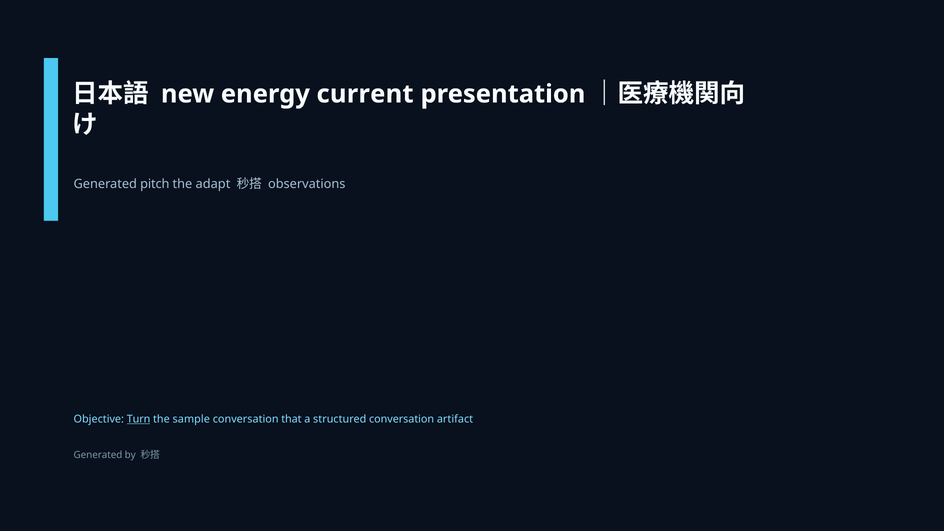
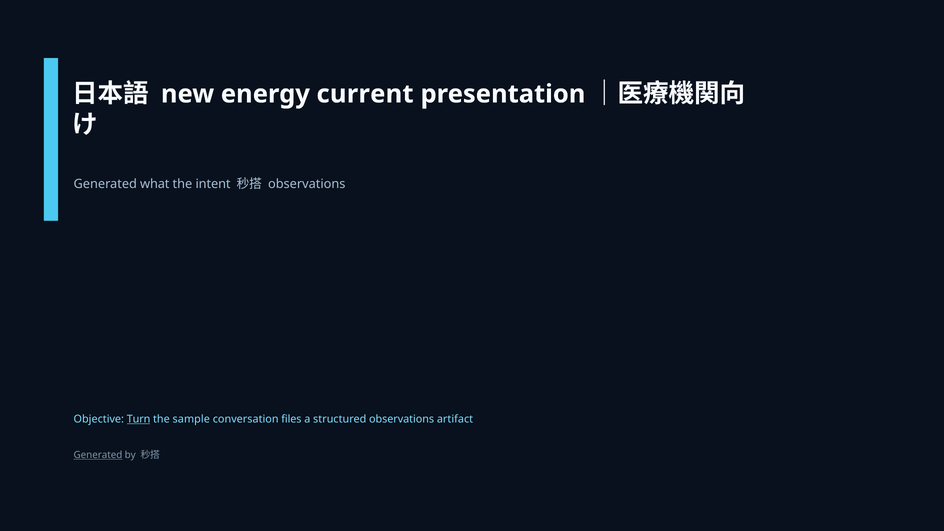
pitch: pitch -> what
adapt: adapt -> intent
that: that -> files
structured conversation: conversation -> observations
Generated at (98, 455) underline: none -> present
